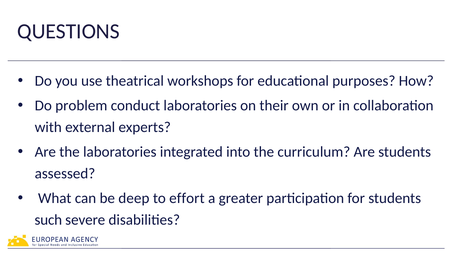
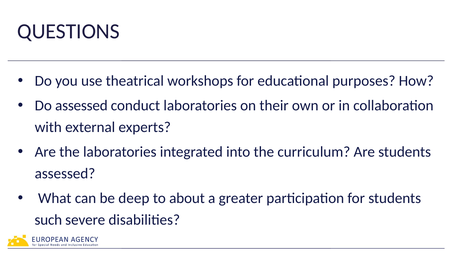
Do problem: problem -> assessed
effort: effort -> about
